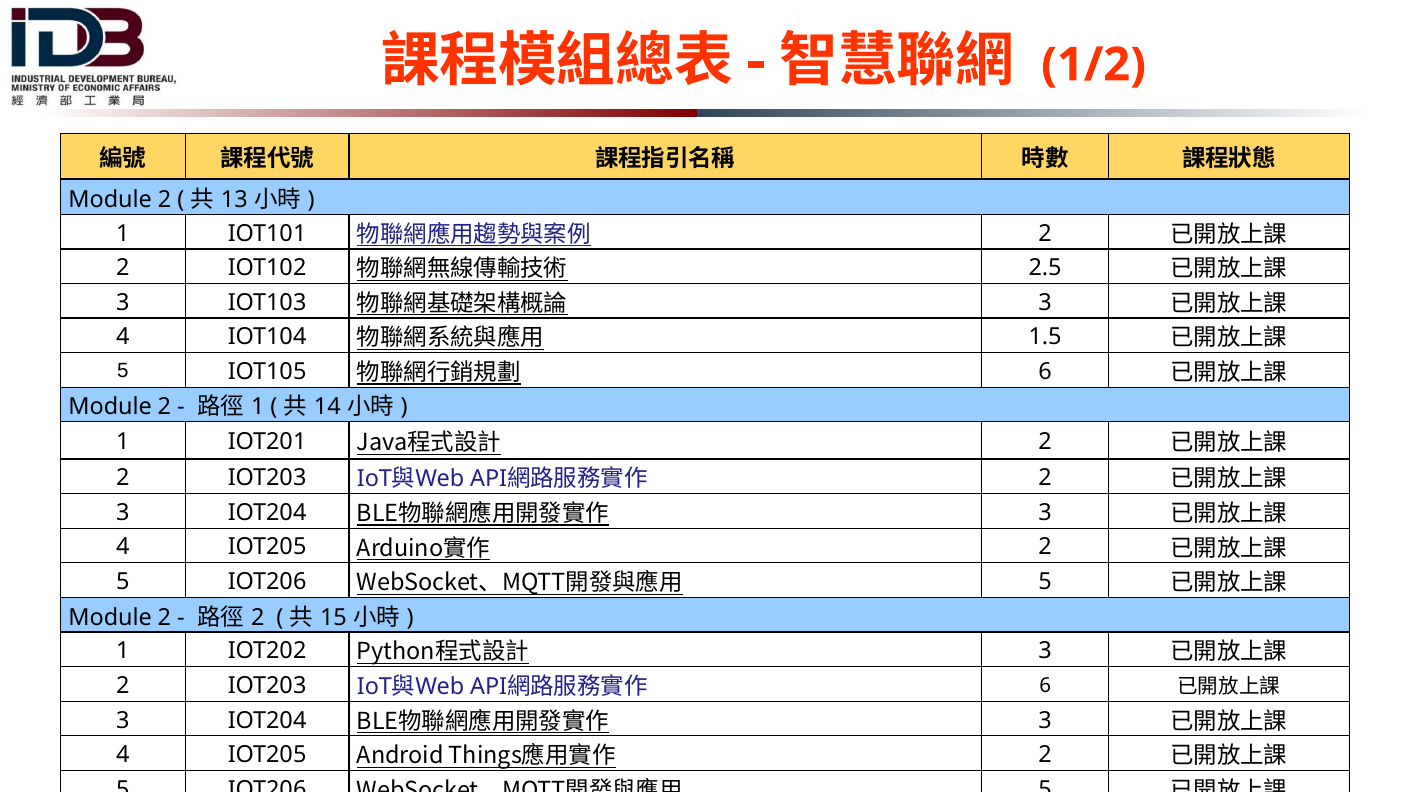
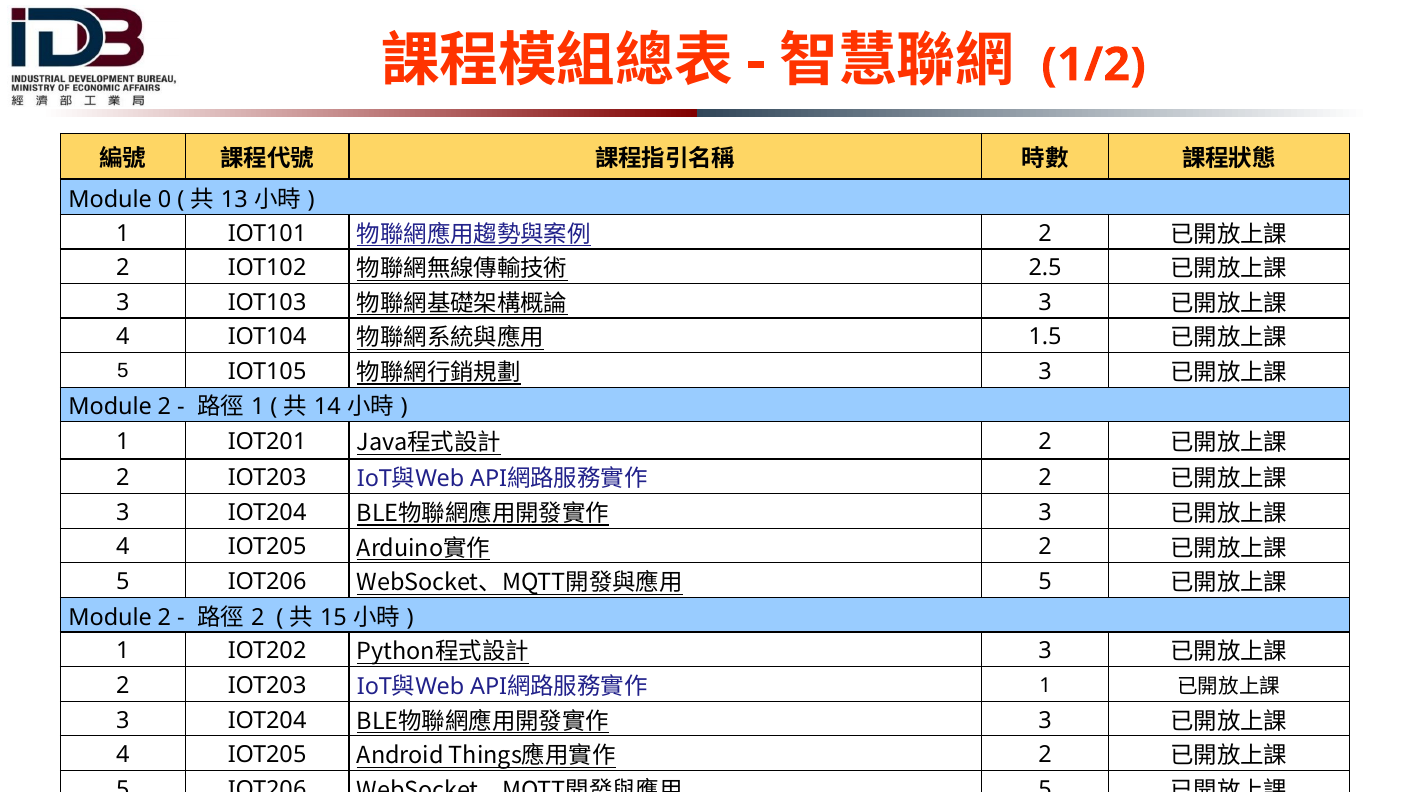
2 at (165, 199): 2 -> 0
6 at (1045, 372): 6 -> 3
6 at (1045, 686): 6 -> 1
